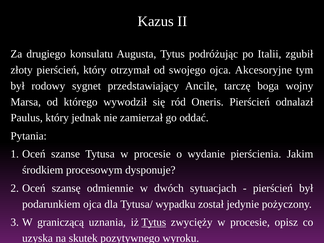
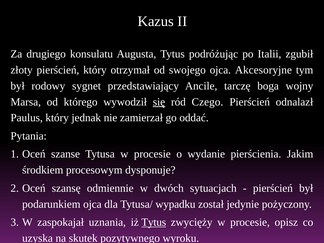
się underline: none -> present
Oneris: Oneris -> Czego
graniczącą: graniczącą -> zaspokajał
